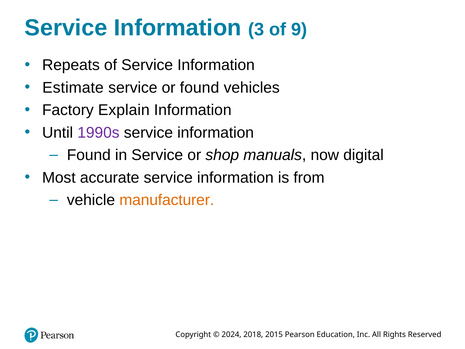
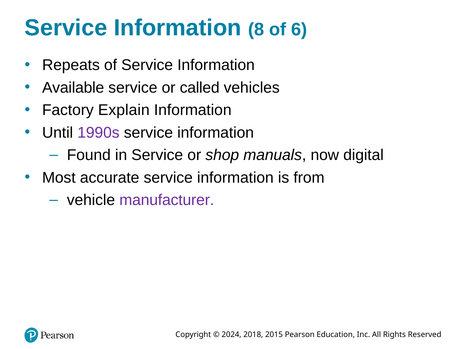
3: 3 -> 8
9: 9 -> 6
Estimate: Estimate -> Available
or found: found -> called
manufacturer colour: orange -> purple
